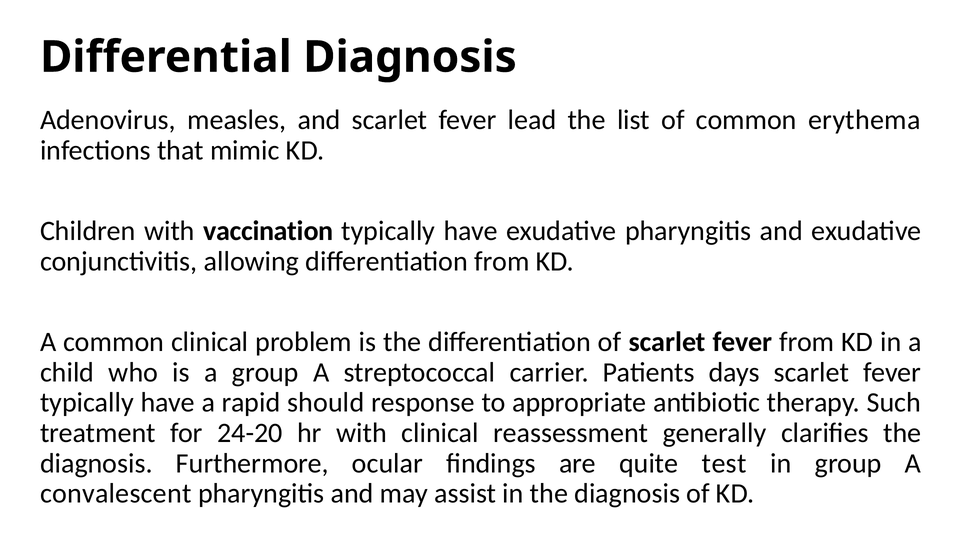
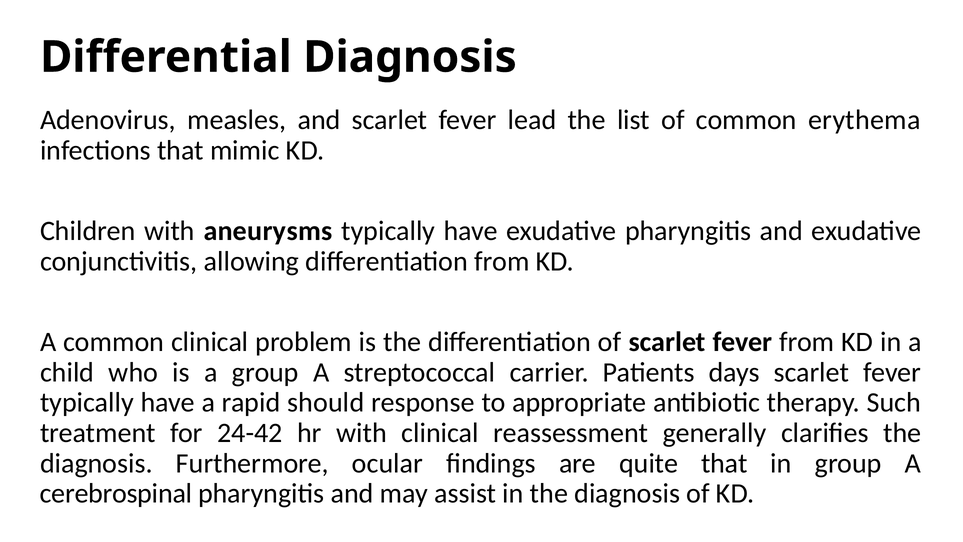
vaccination: vaccination -> aneurysms
24-20: 24-20 -> 24-42
quite test: test -> that
convalescent: convalescent -> cerebrospinal
